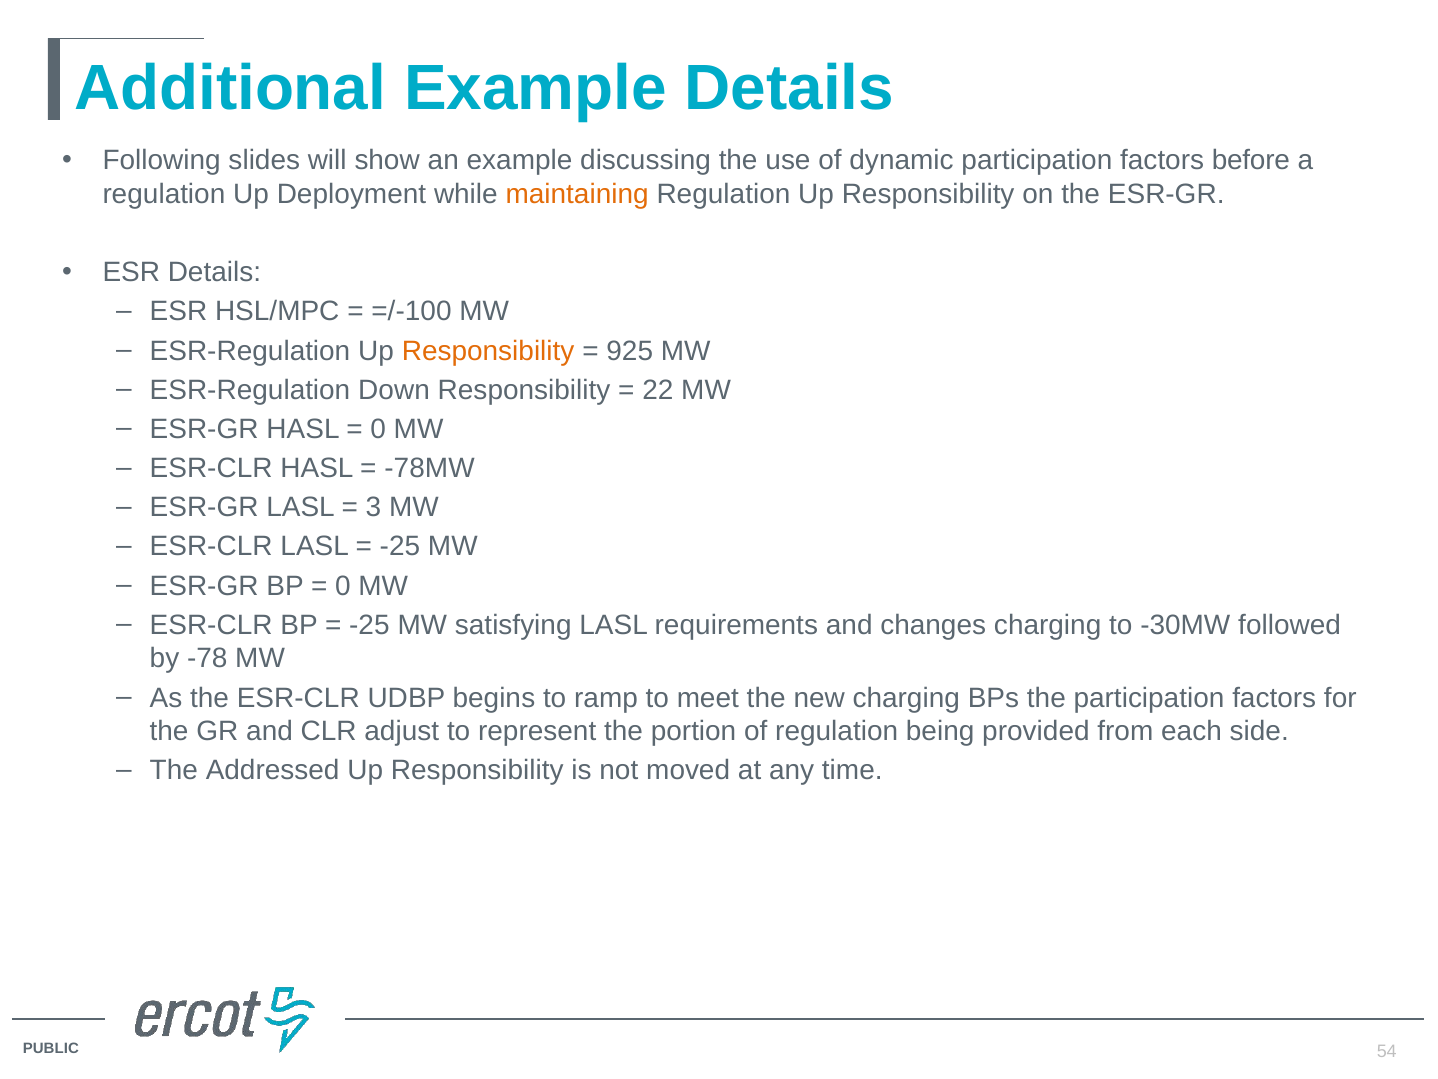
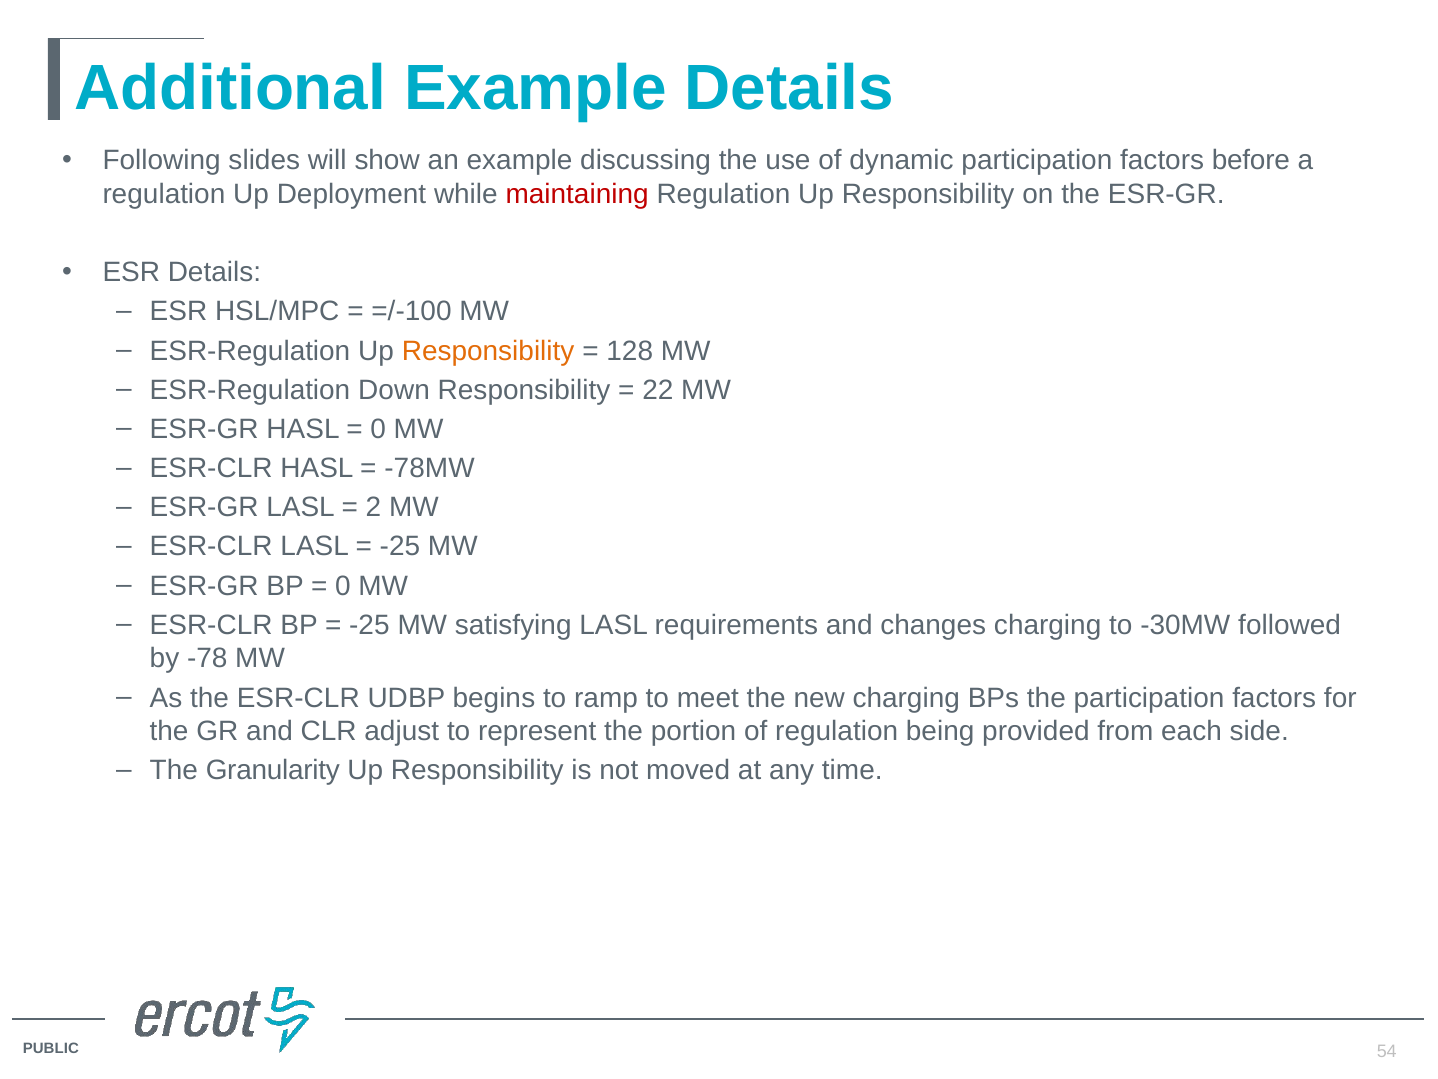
maintaining colour: orange -> red
925: 925 -> 128
3: 3 -> 2
Addressed: Addressed -> Granularity
